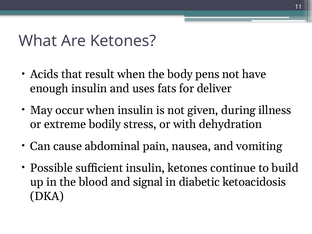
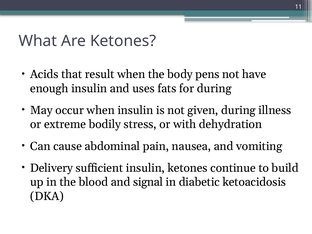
for deliver: deliver -> during
Possible: Possible -> Delivery
